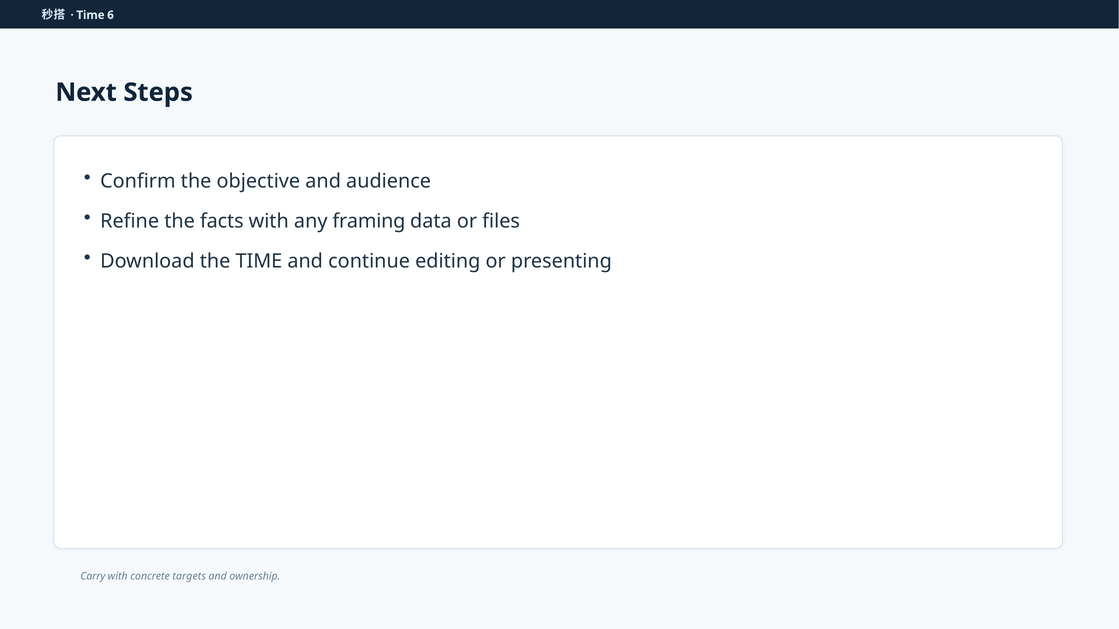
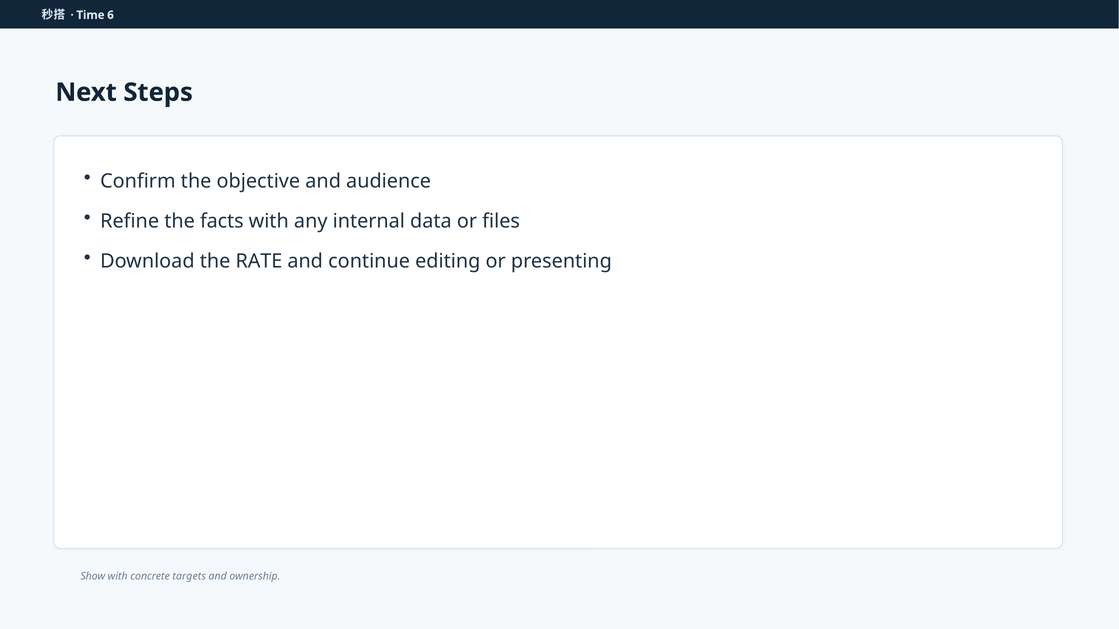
framing: framing -> internal
the TIME: TIME -> RATE
Carry: Carry -> Show
